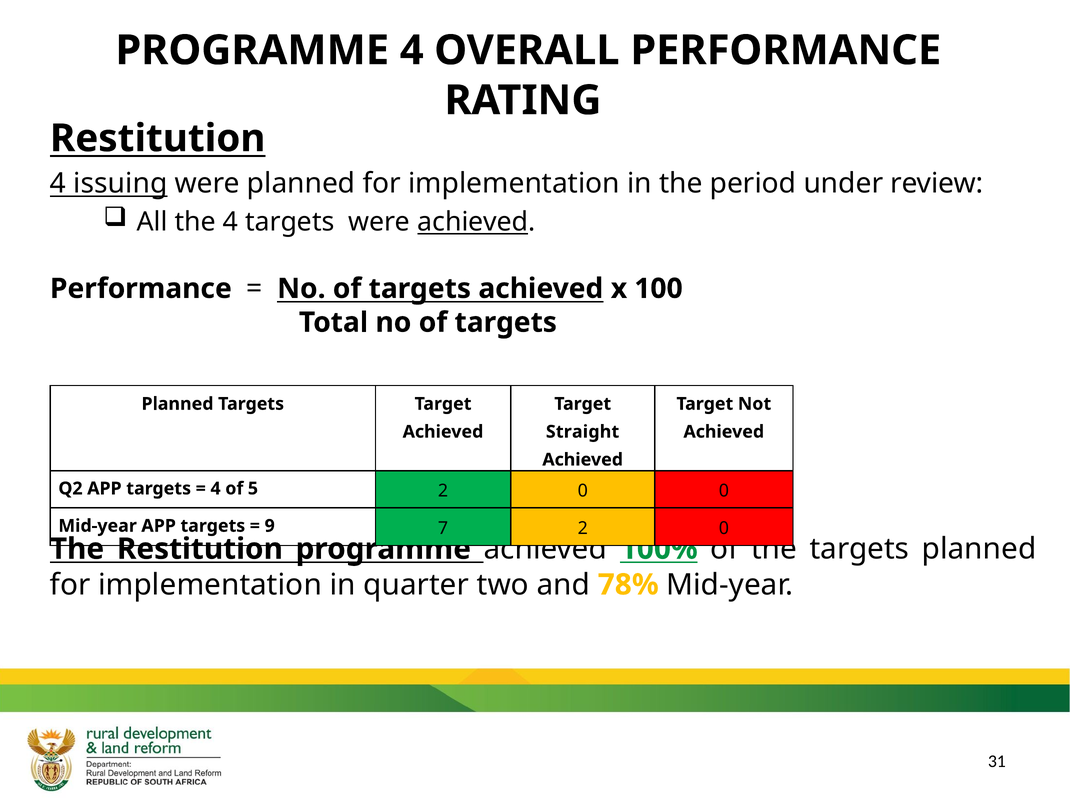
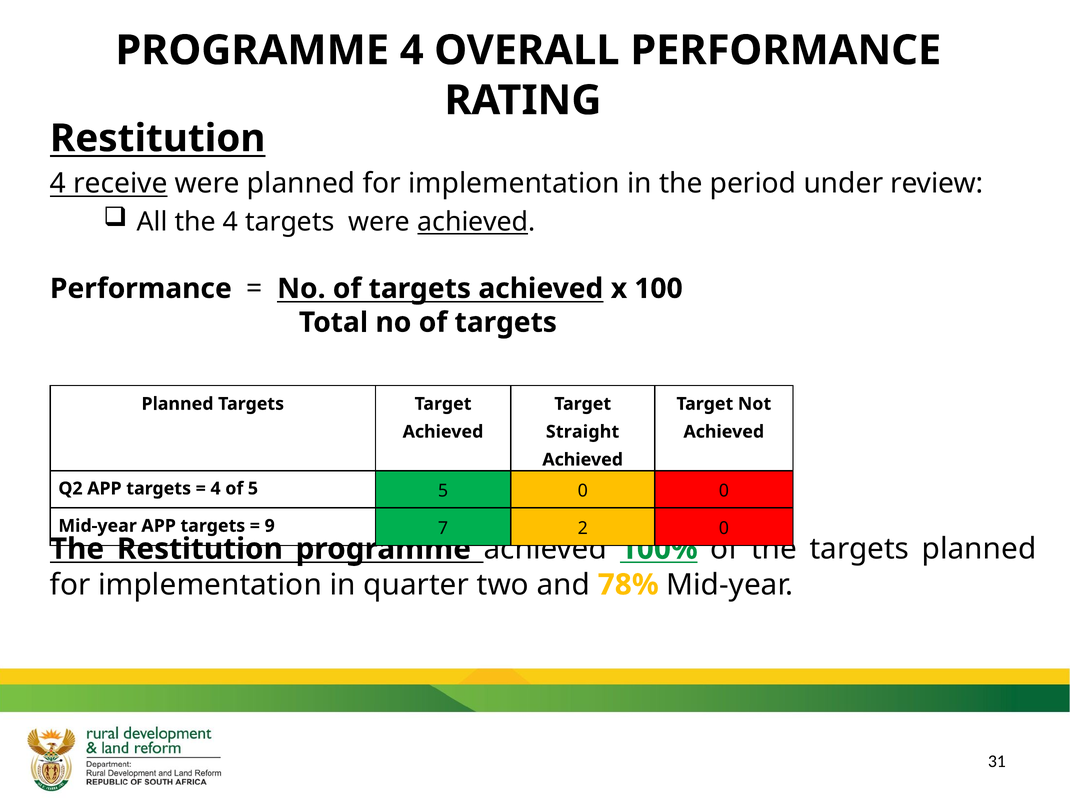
issuing: issuing -> receive
5 2: 2 -> 5
